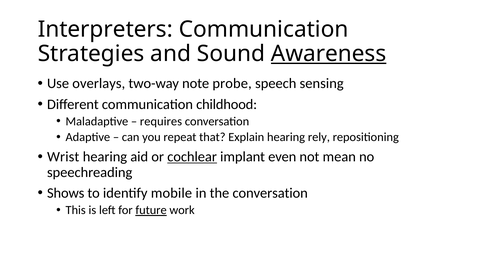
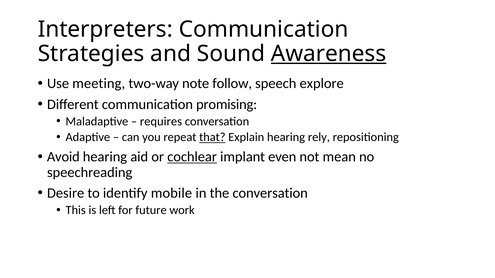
overlays: overlays -> meeting
probe: probe -> follow
sensing: sensing -> explore
childhood: childhood -> promising
that underline: none -> present
Wrist: Wrist -> Avoid
Shows: Shows -> Desire
future underline: present -> none
